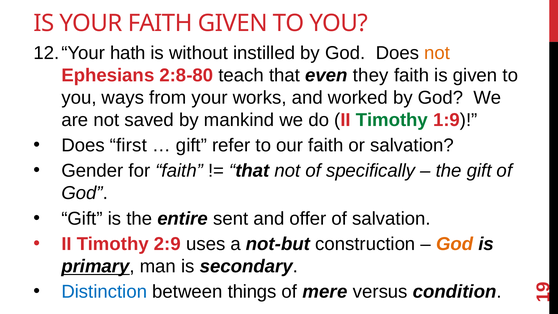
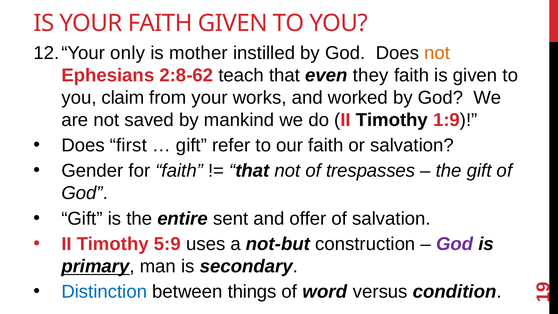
hath: hath -> only
without: without -> mother
2:8-80: 2:8-80 -> 2:8-62
ways: ways -> claim
Timothy at (392, 120) colour: green -> black
specifically: specifically -> trespasses
2:9: 2:9 -> 5:9
God at (455, 244) colour: orange -> purple
mere: mere -> word
